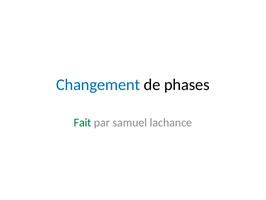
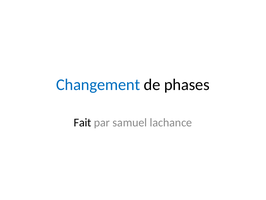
Fait colour: green -> black
